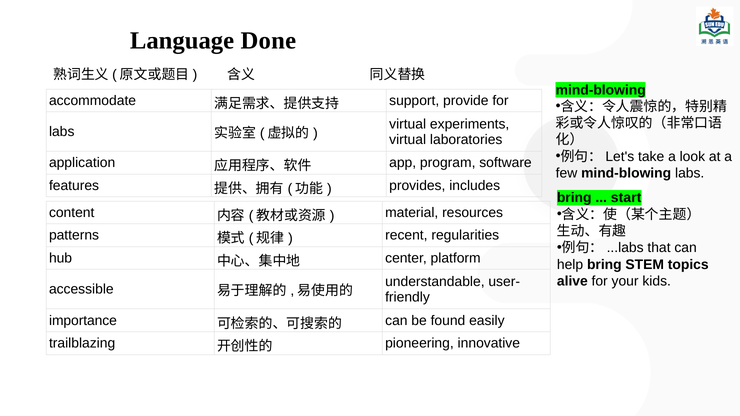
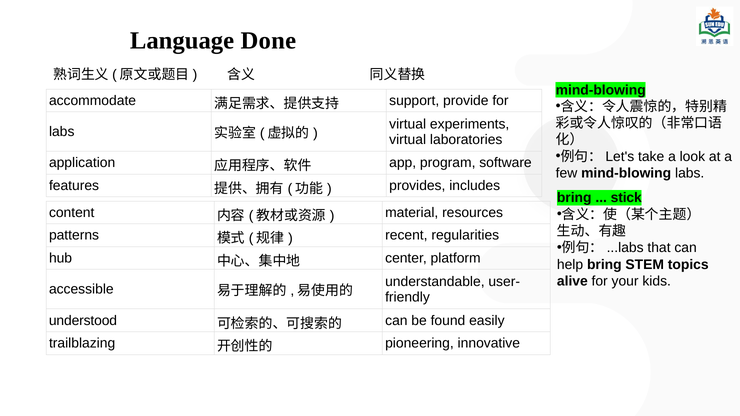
start: start -> stick
importance: importance -> understood
